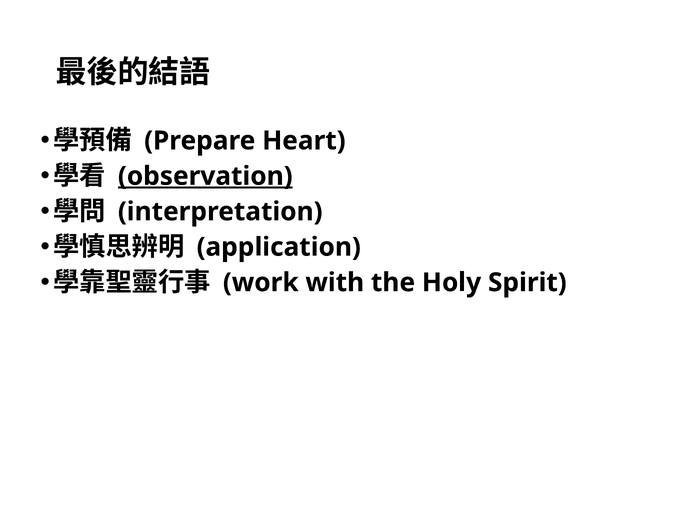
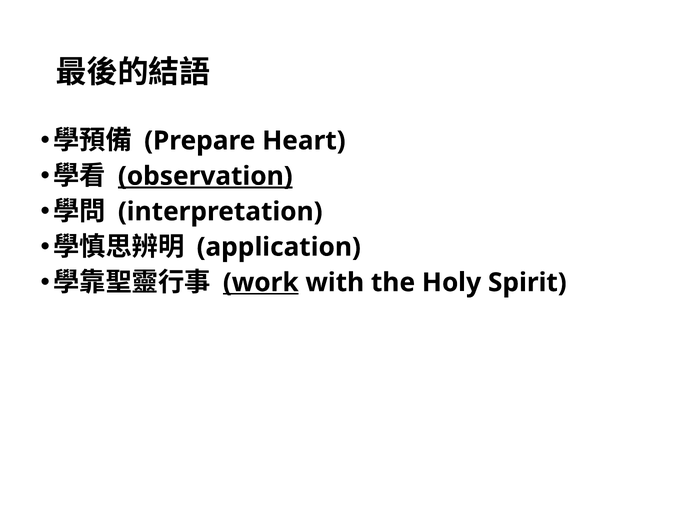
work underline: none -> present
